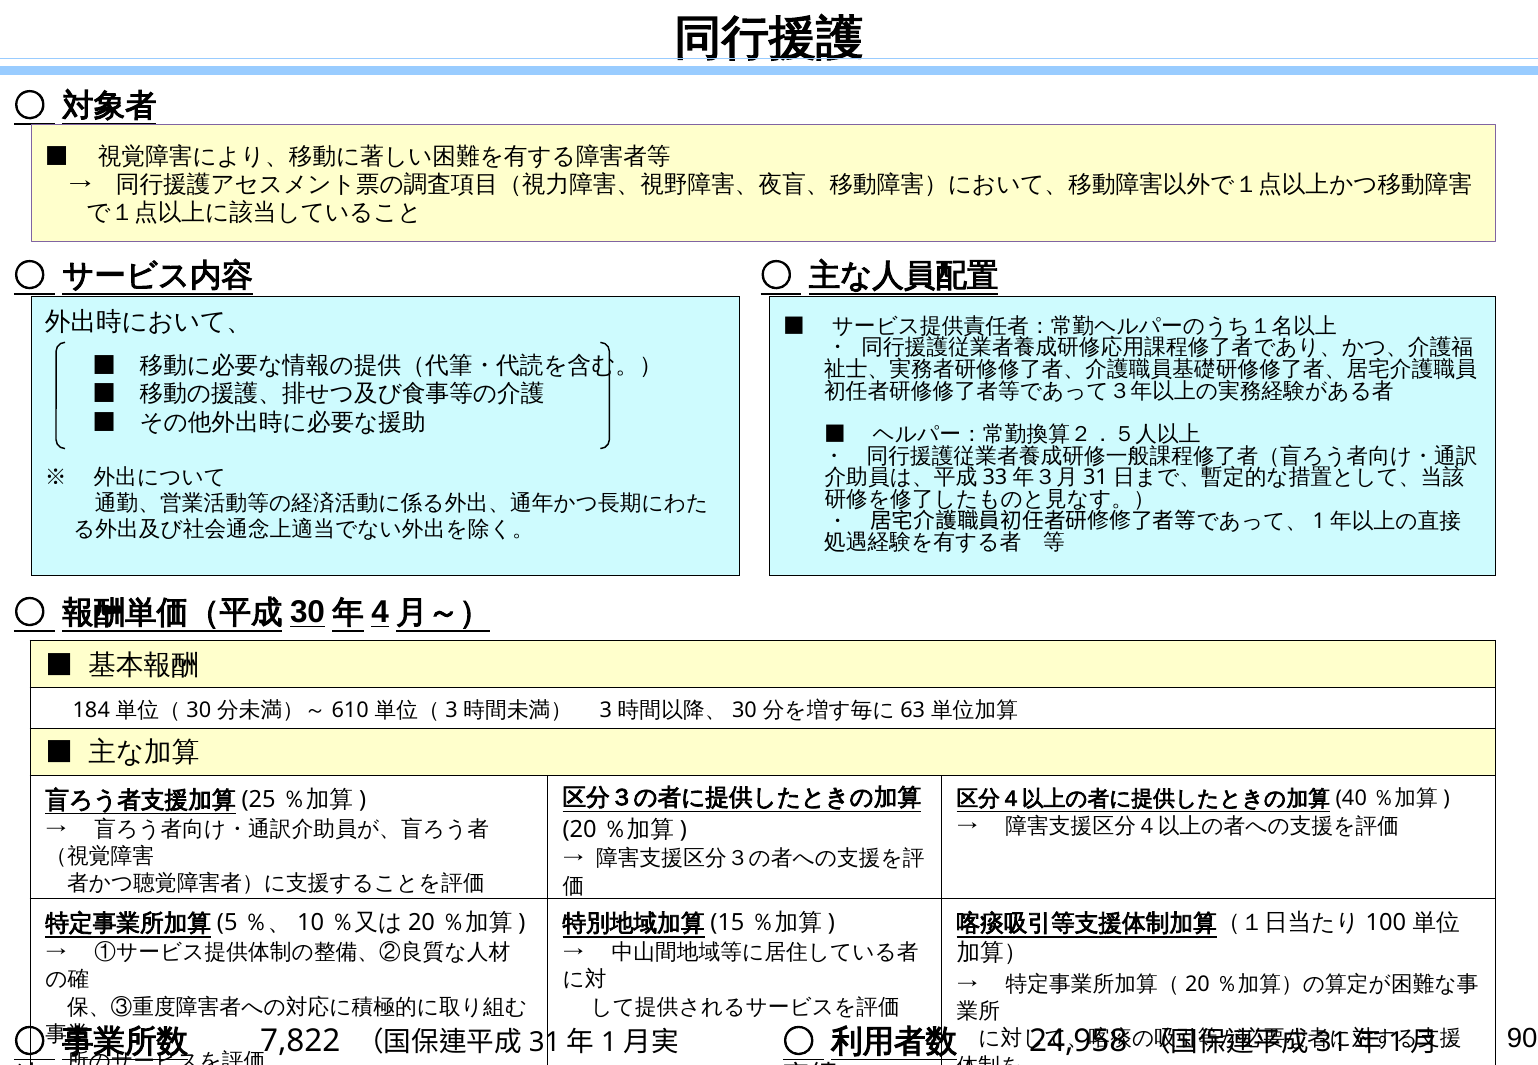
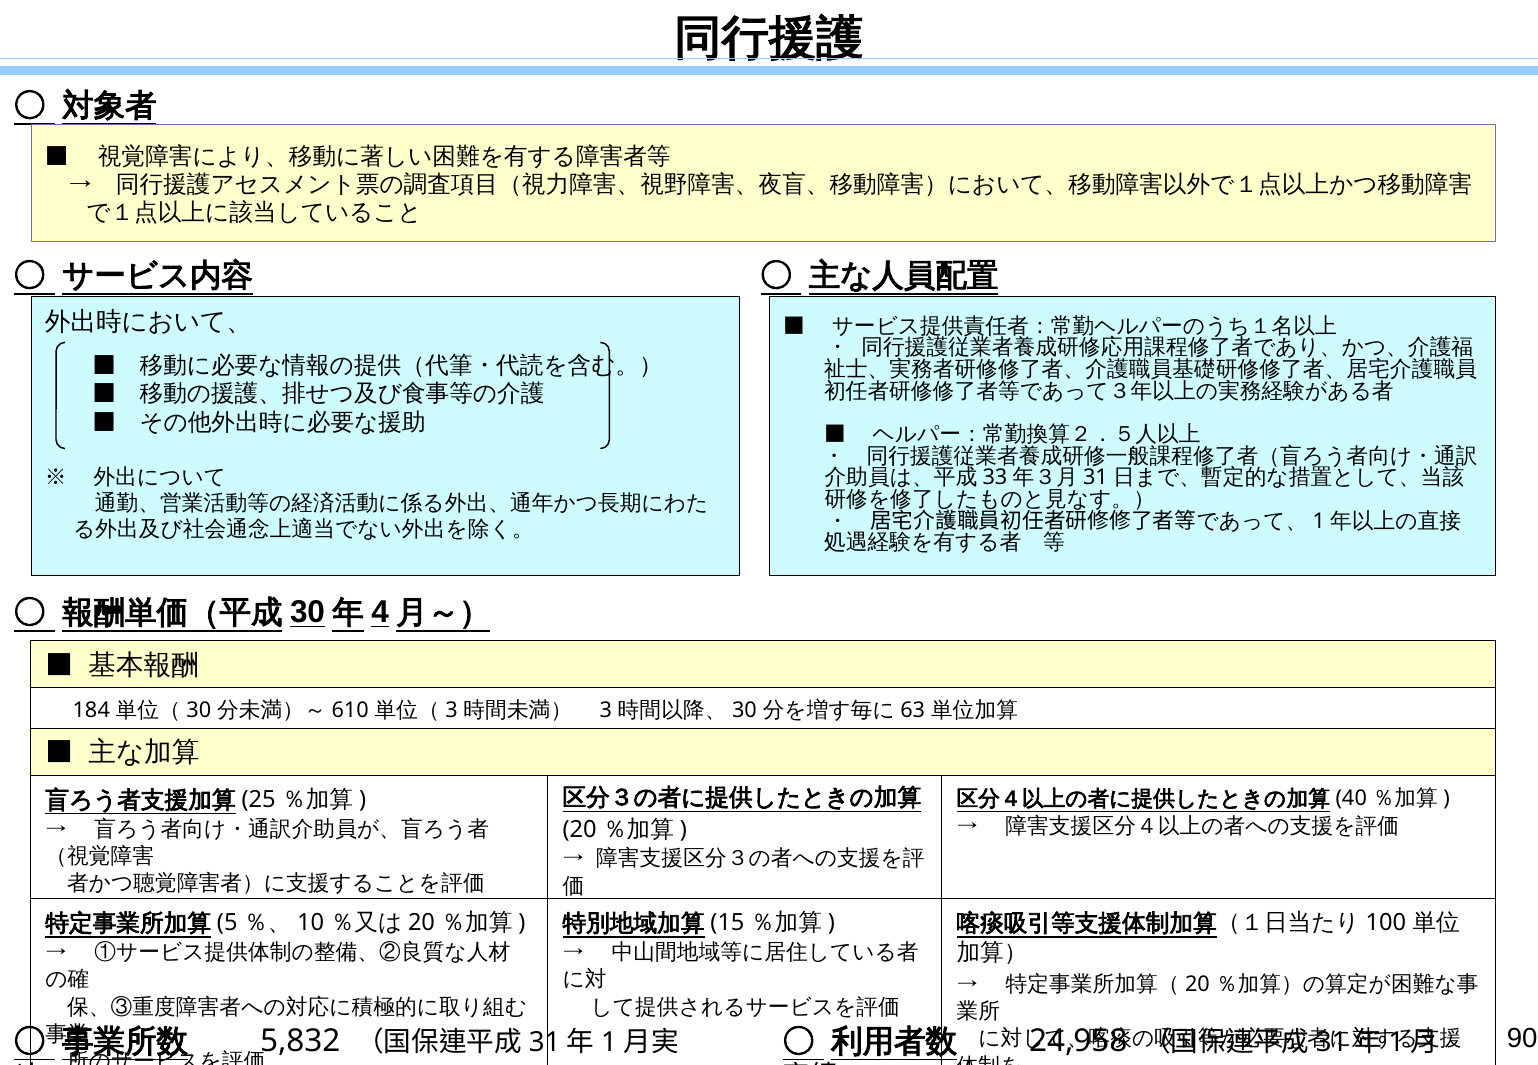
7,822: 7,822 -> 5,832
